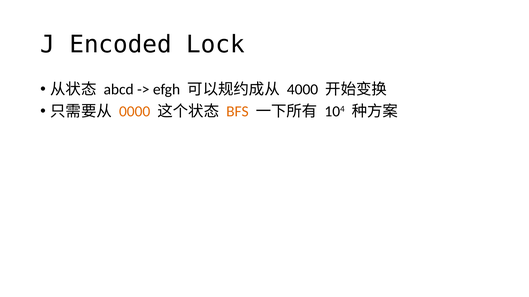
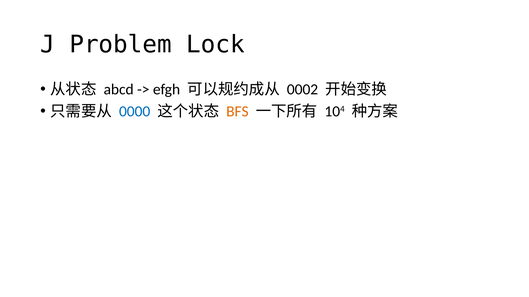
Encoded: Encoded -> Problem
4000: 4000 -> 0002
0000 colour: orange -> blue
